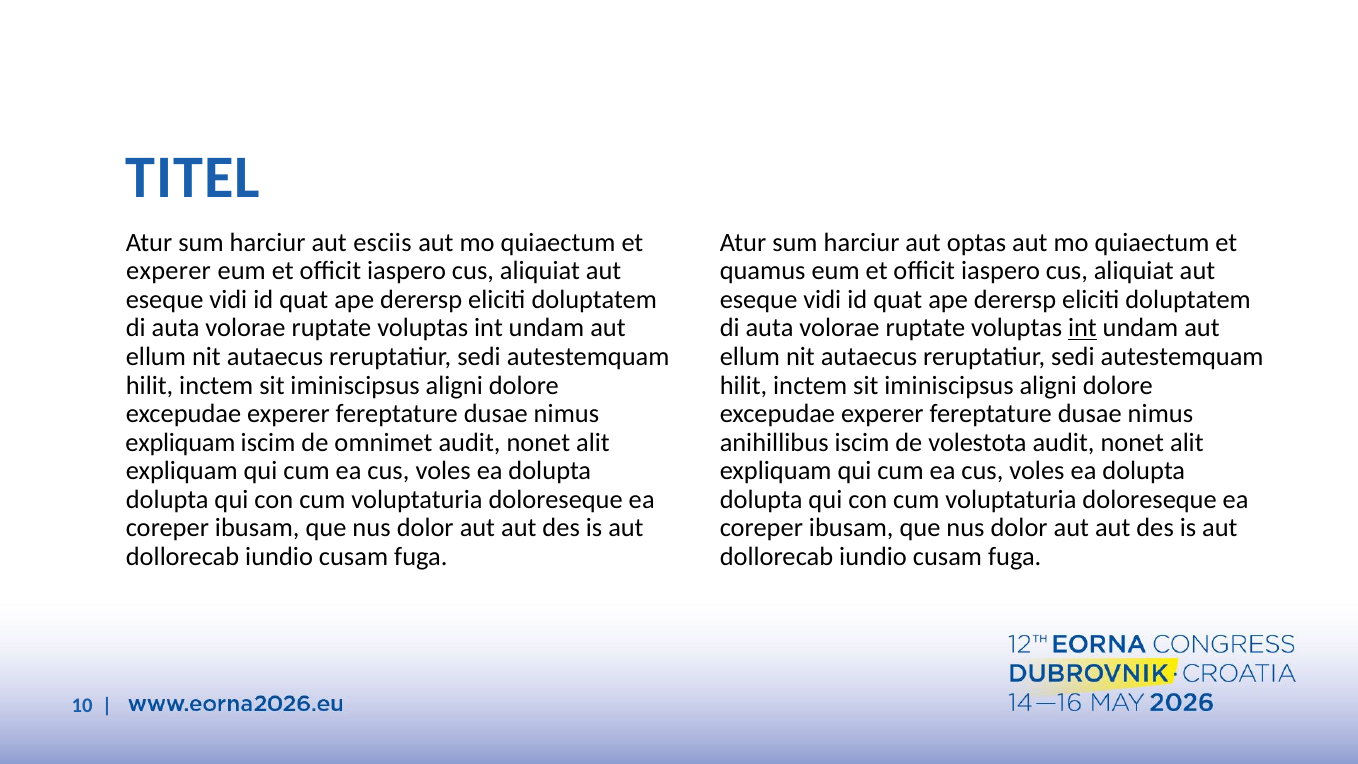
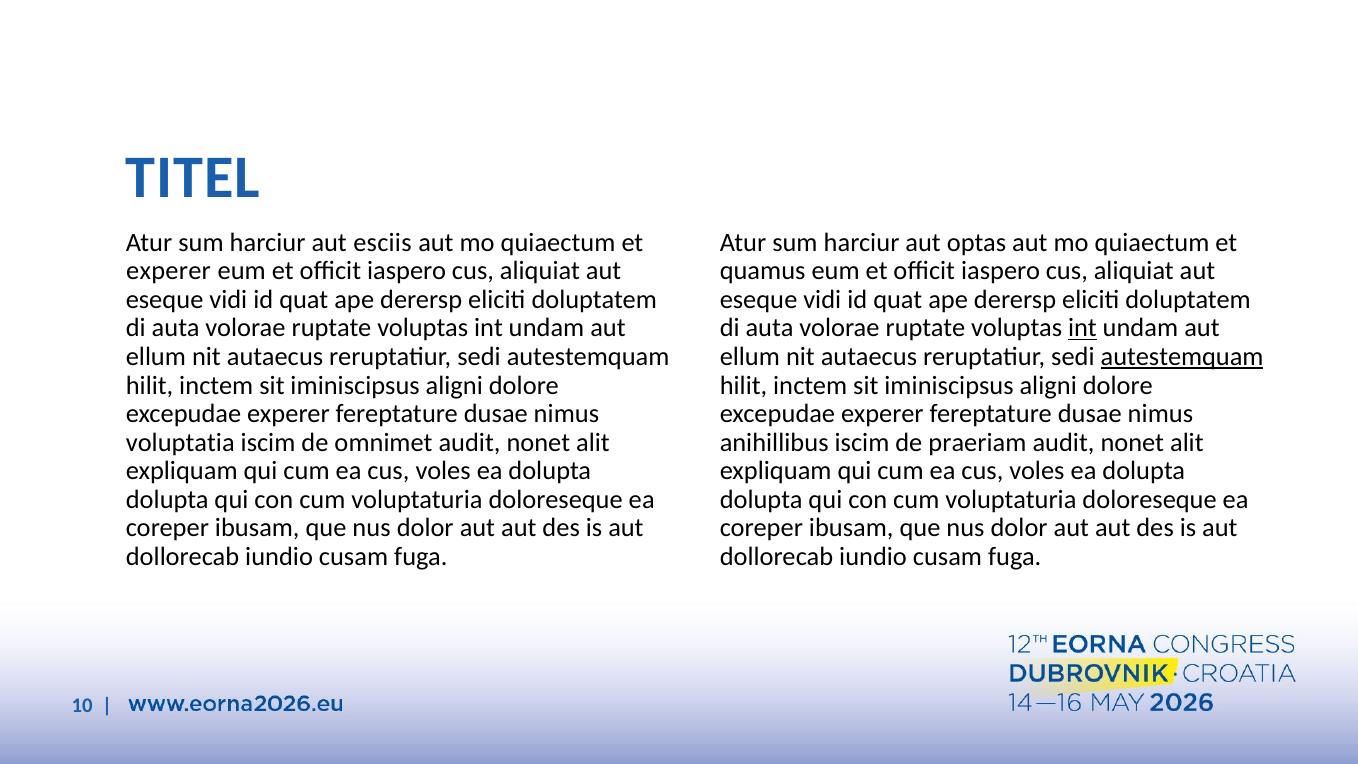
autestemquam at (1182, 357) underline: none -> present
expliquam at (180, 442): expliquam -> voluptatia
volestota: volestota -> praeriam
